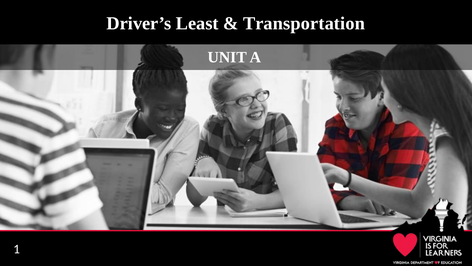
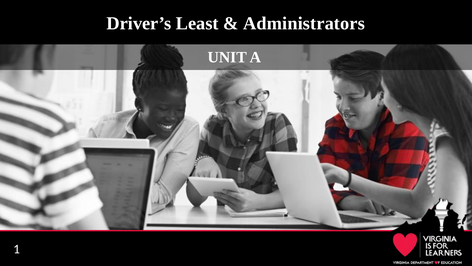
Transportation: Transportation -> Administrators
